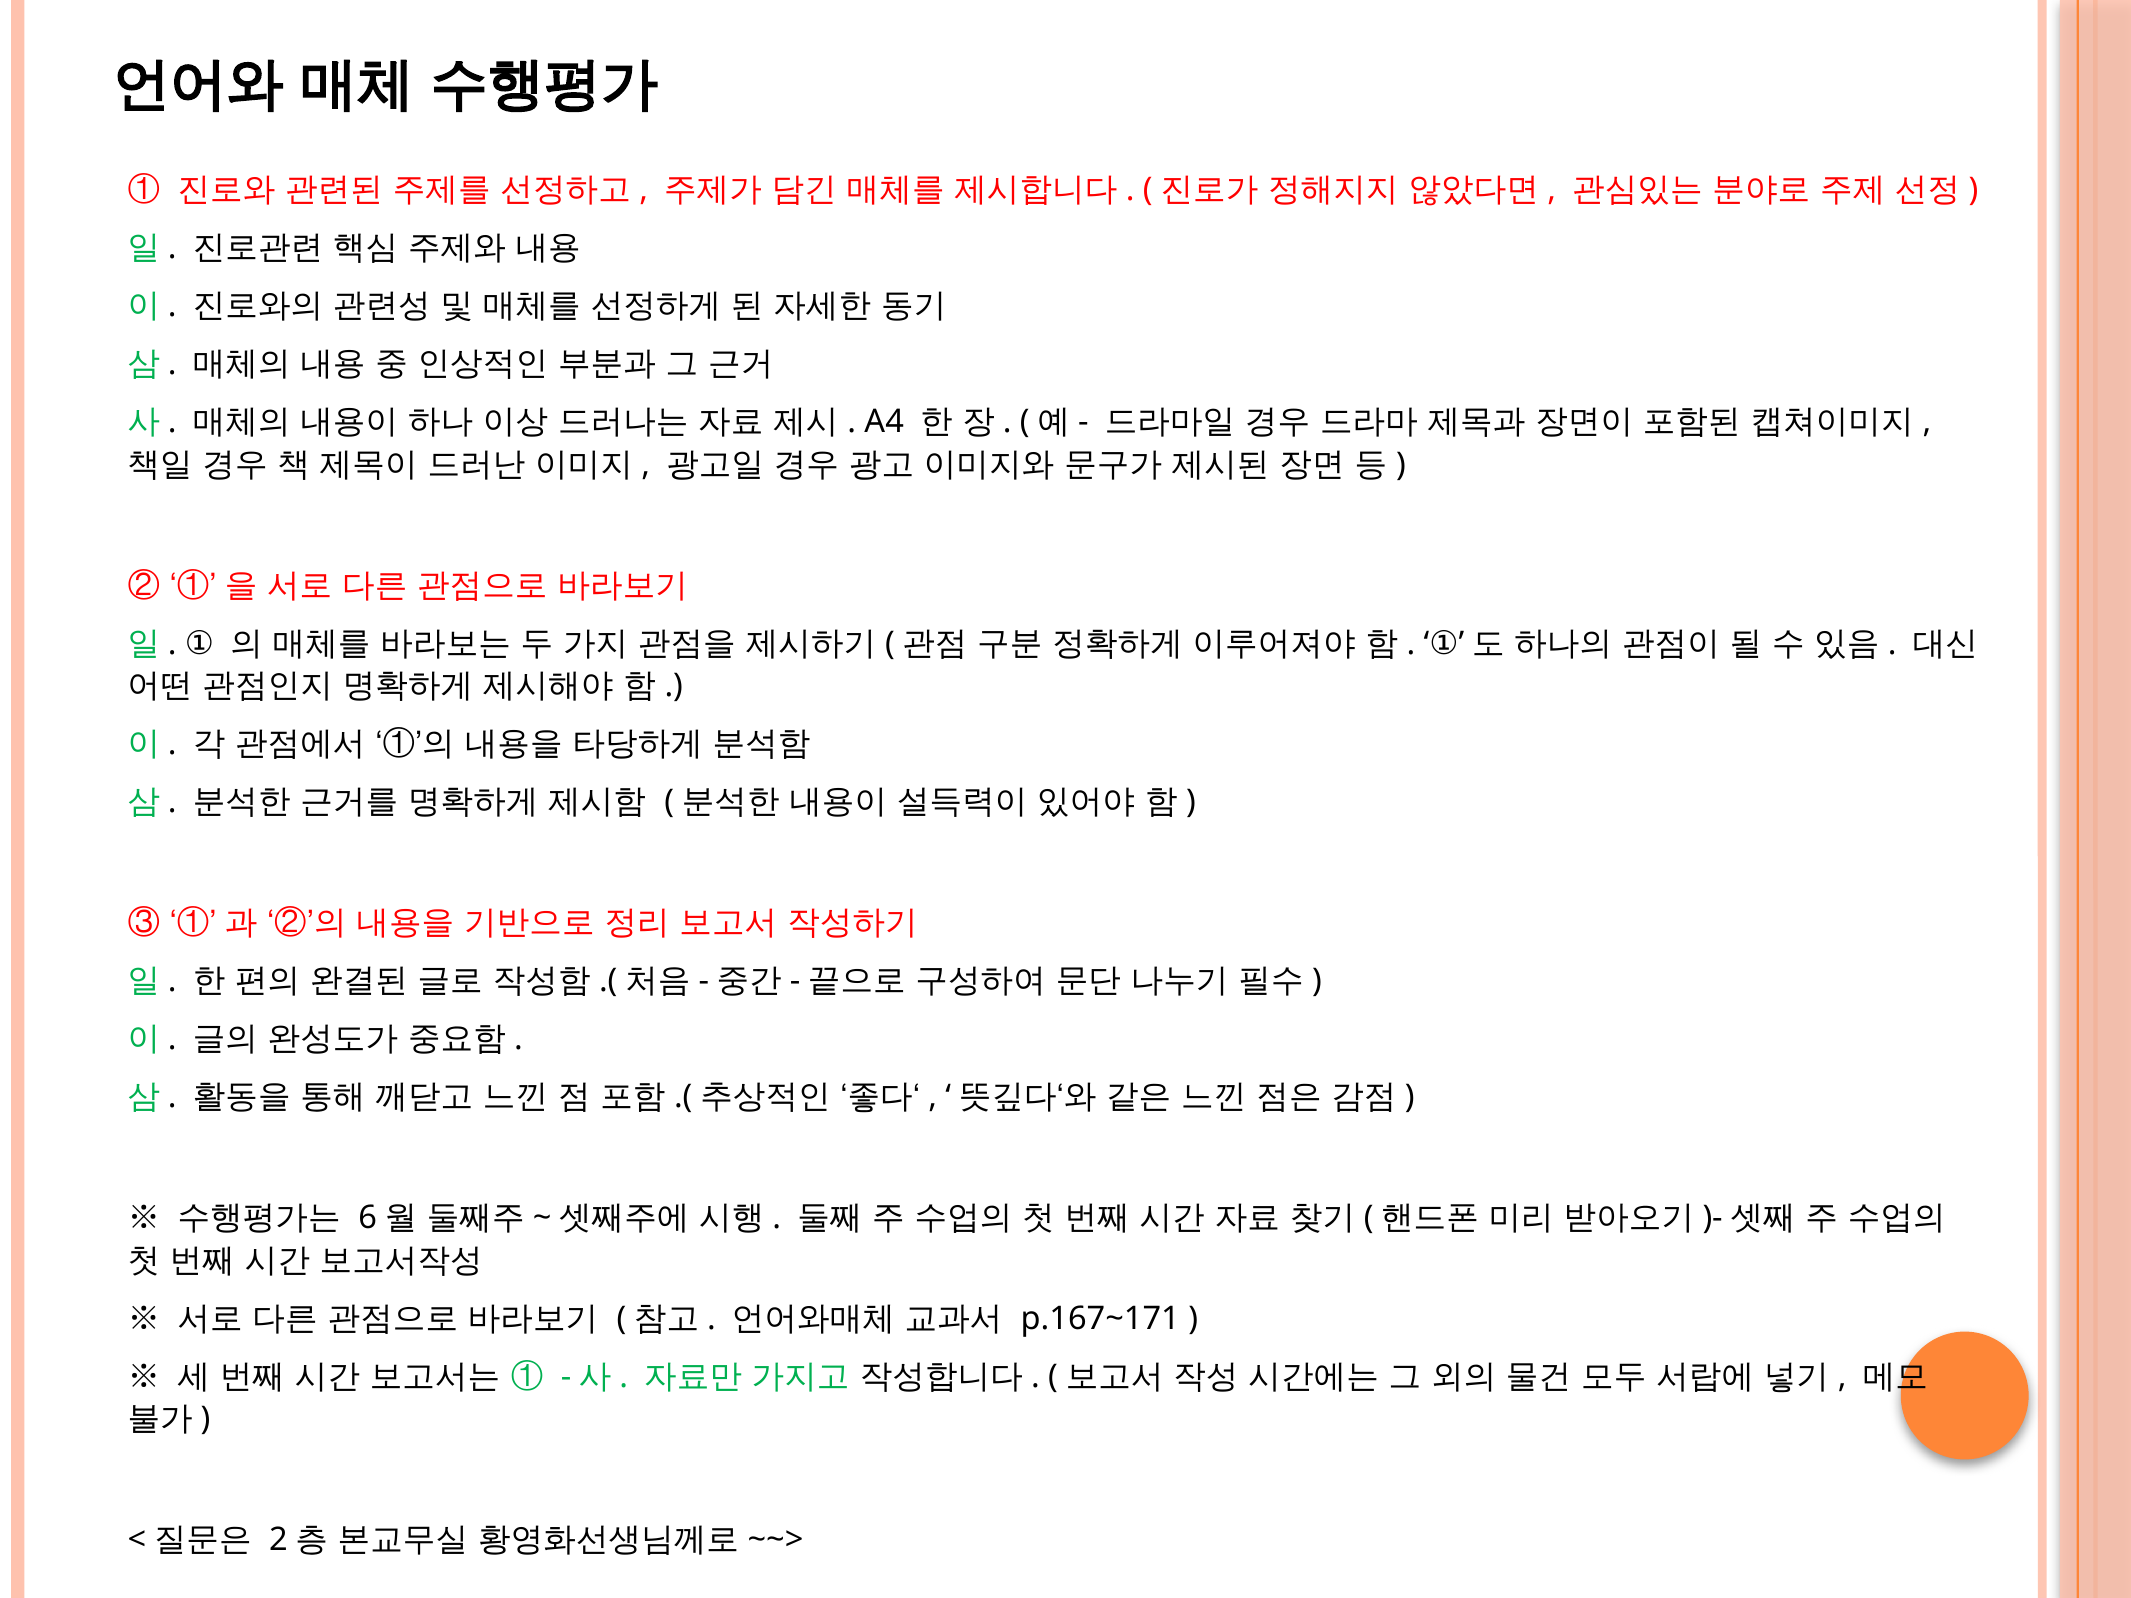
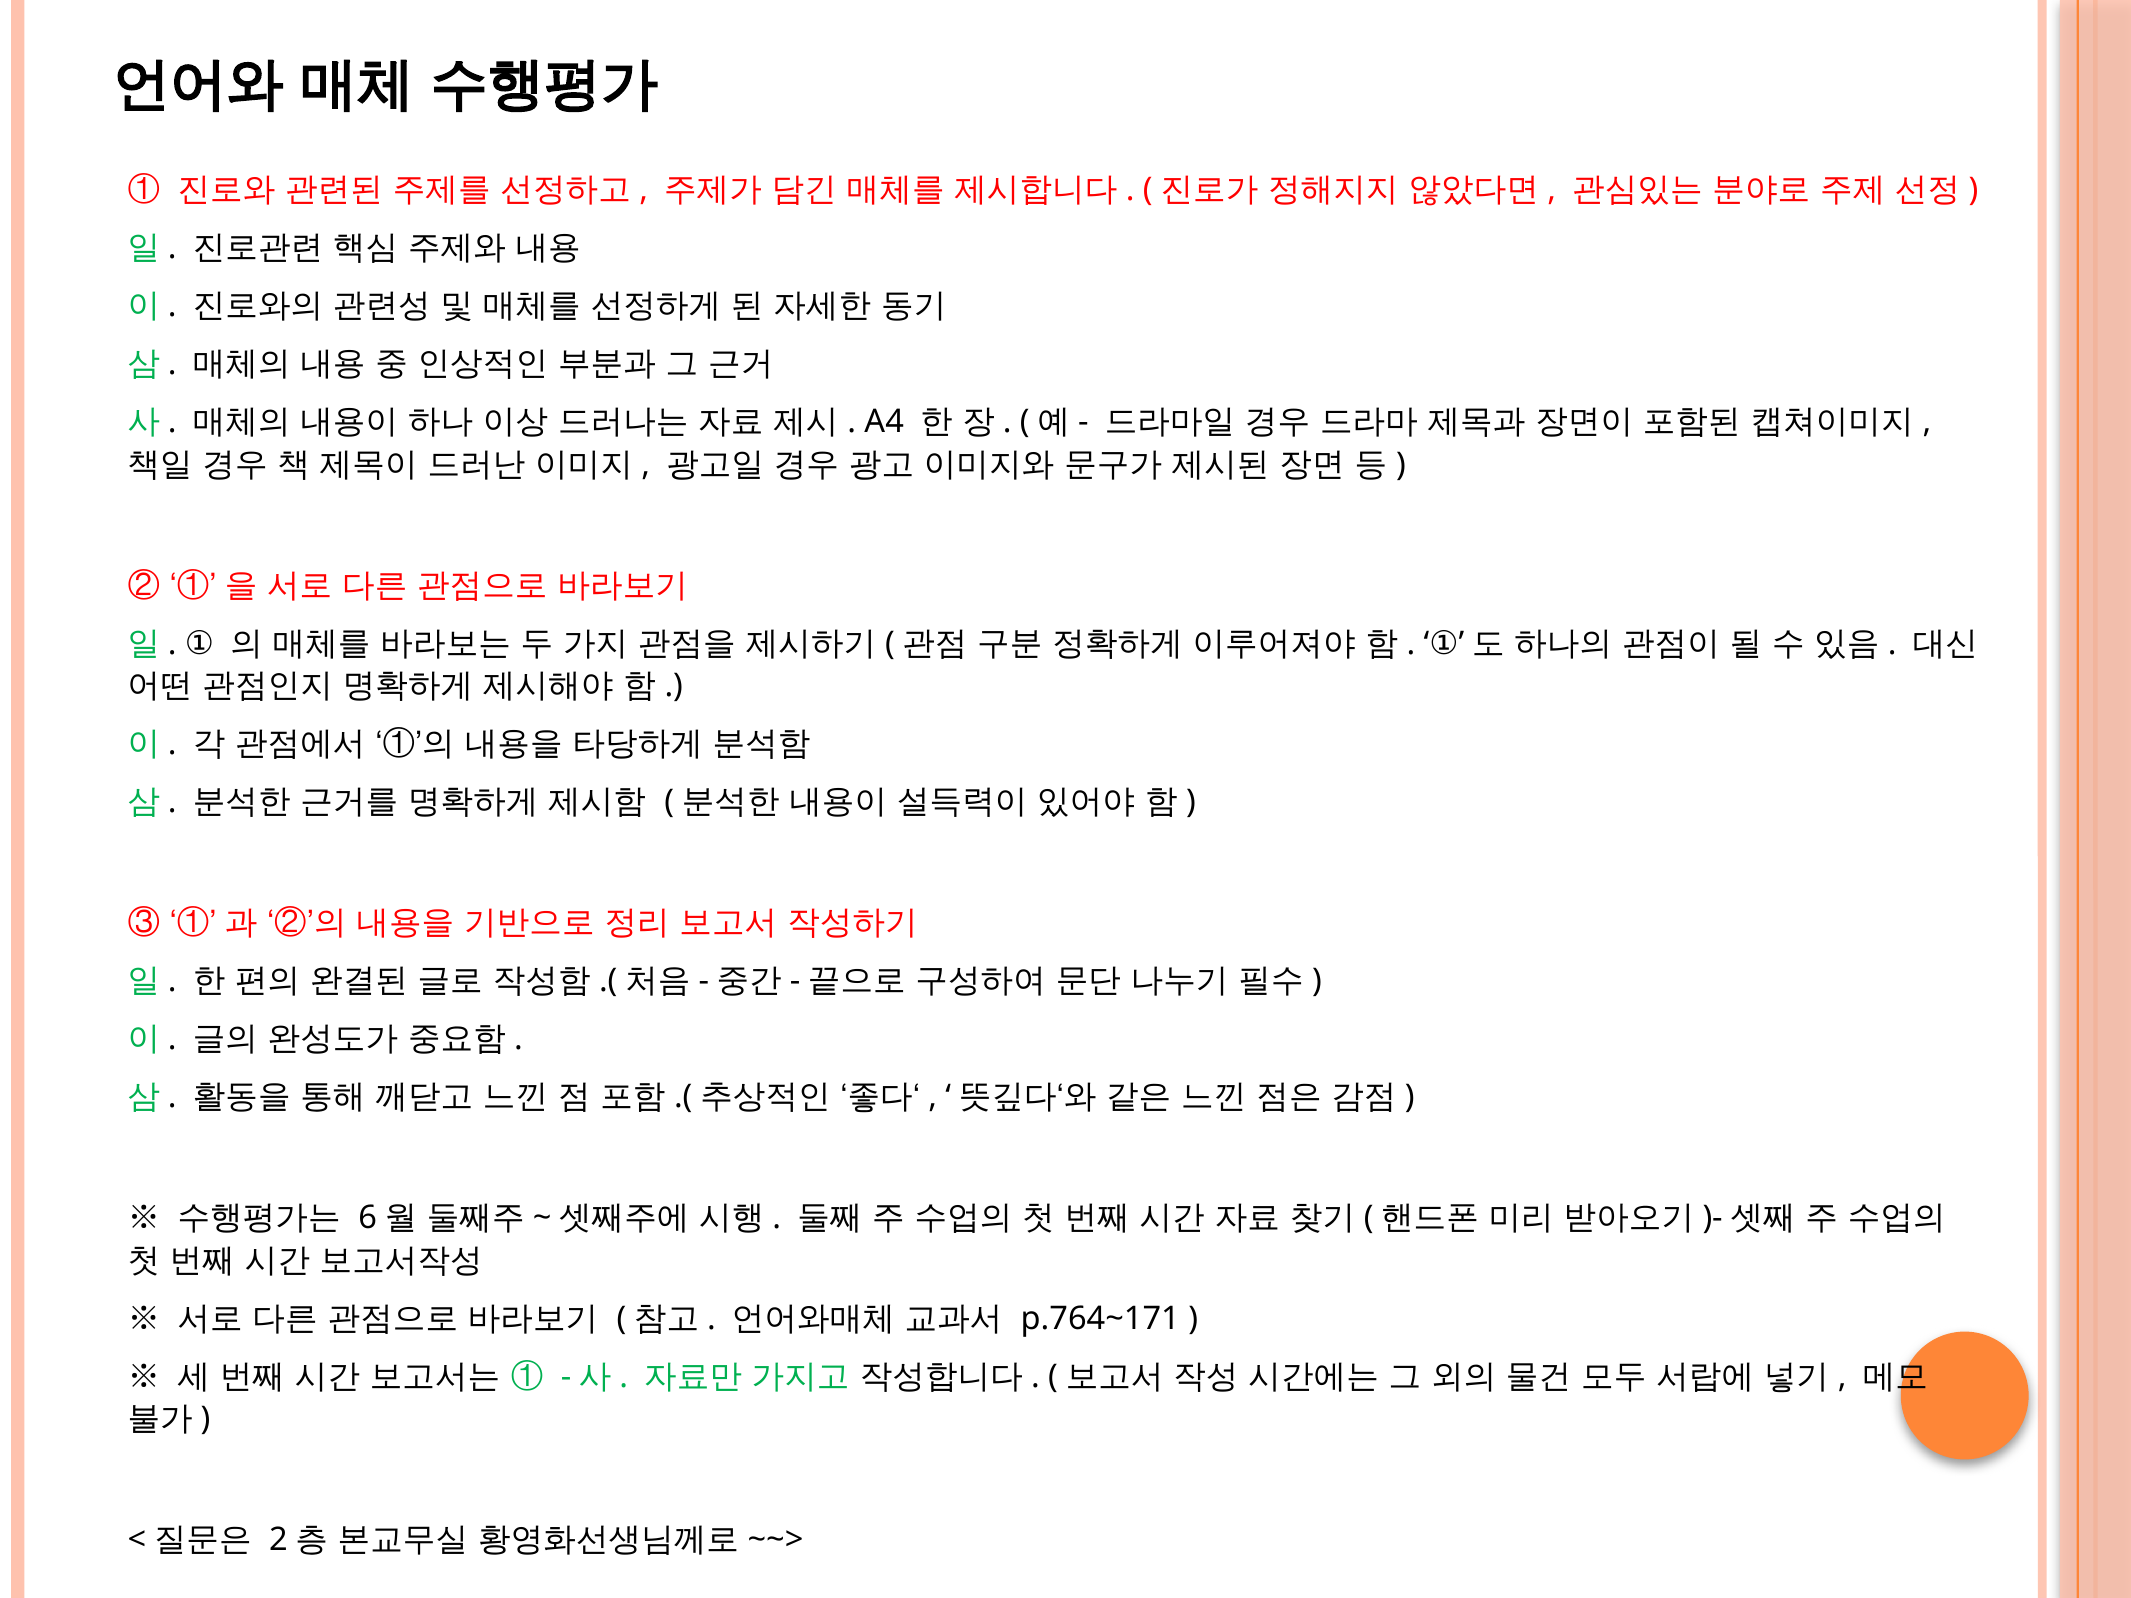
p.167~171: p.167~171 -> p.764~171
